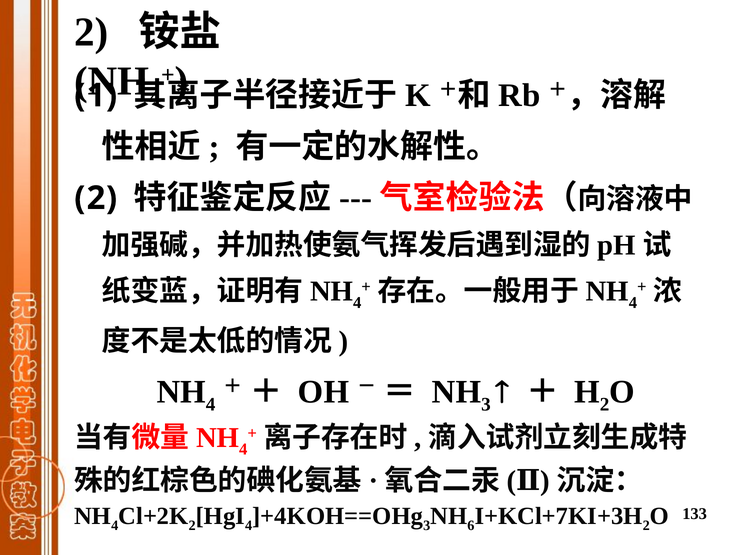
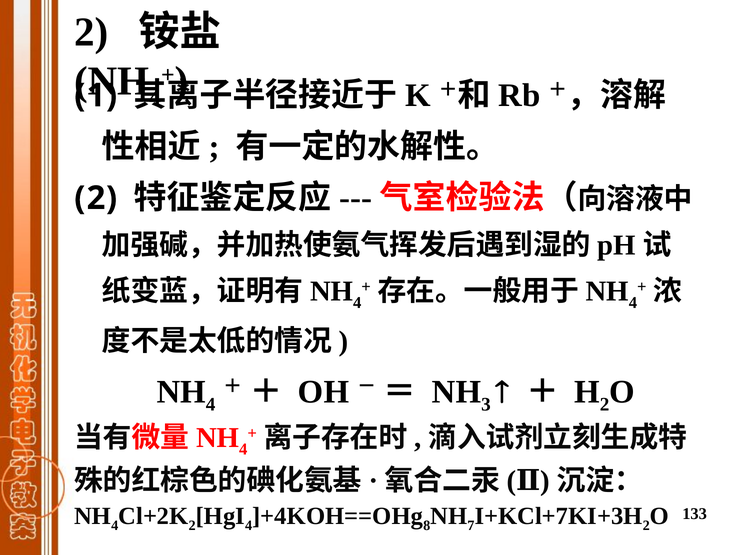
3 at (427, 525): 3 -> 8
6: 6 -> 7
